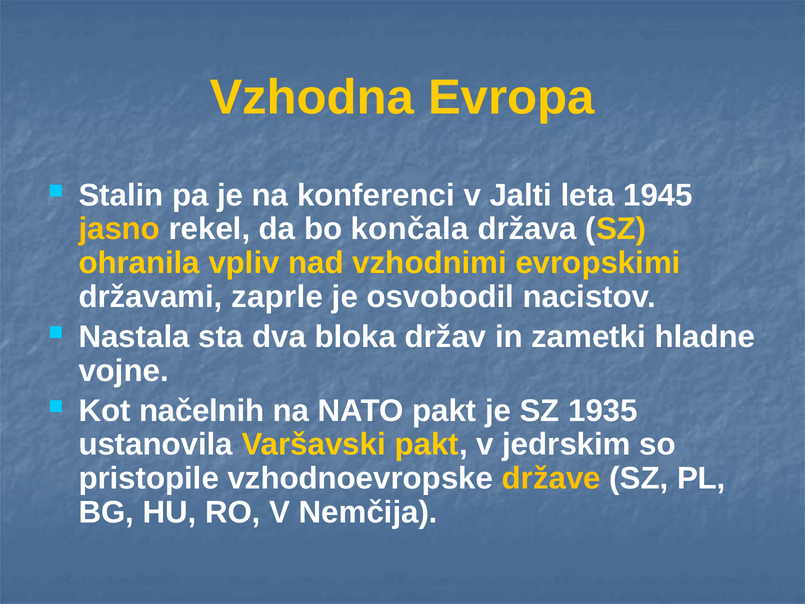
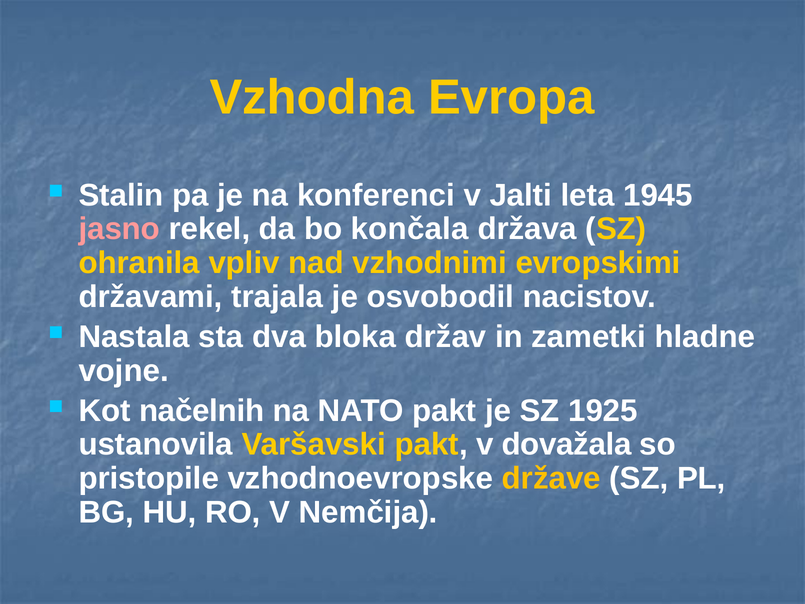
jasno colour: yellow -> pink
zaprle: zaprle -> trajala
1935: 1935 -> 1925
jedrskim: jedrskim -> dovažala
